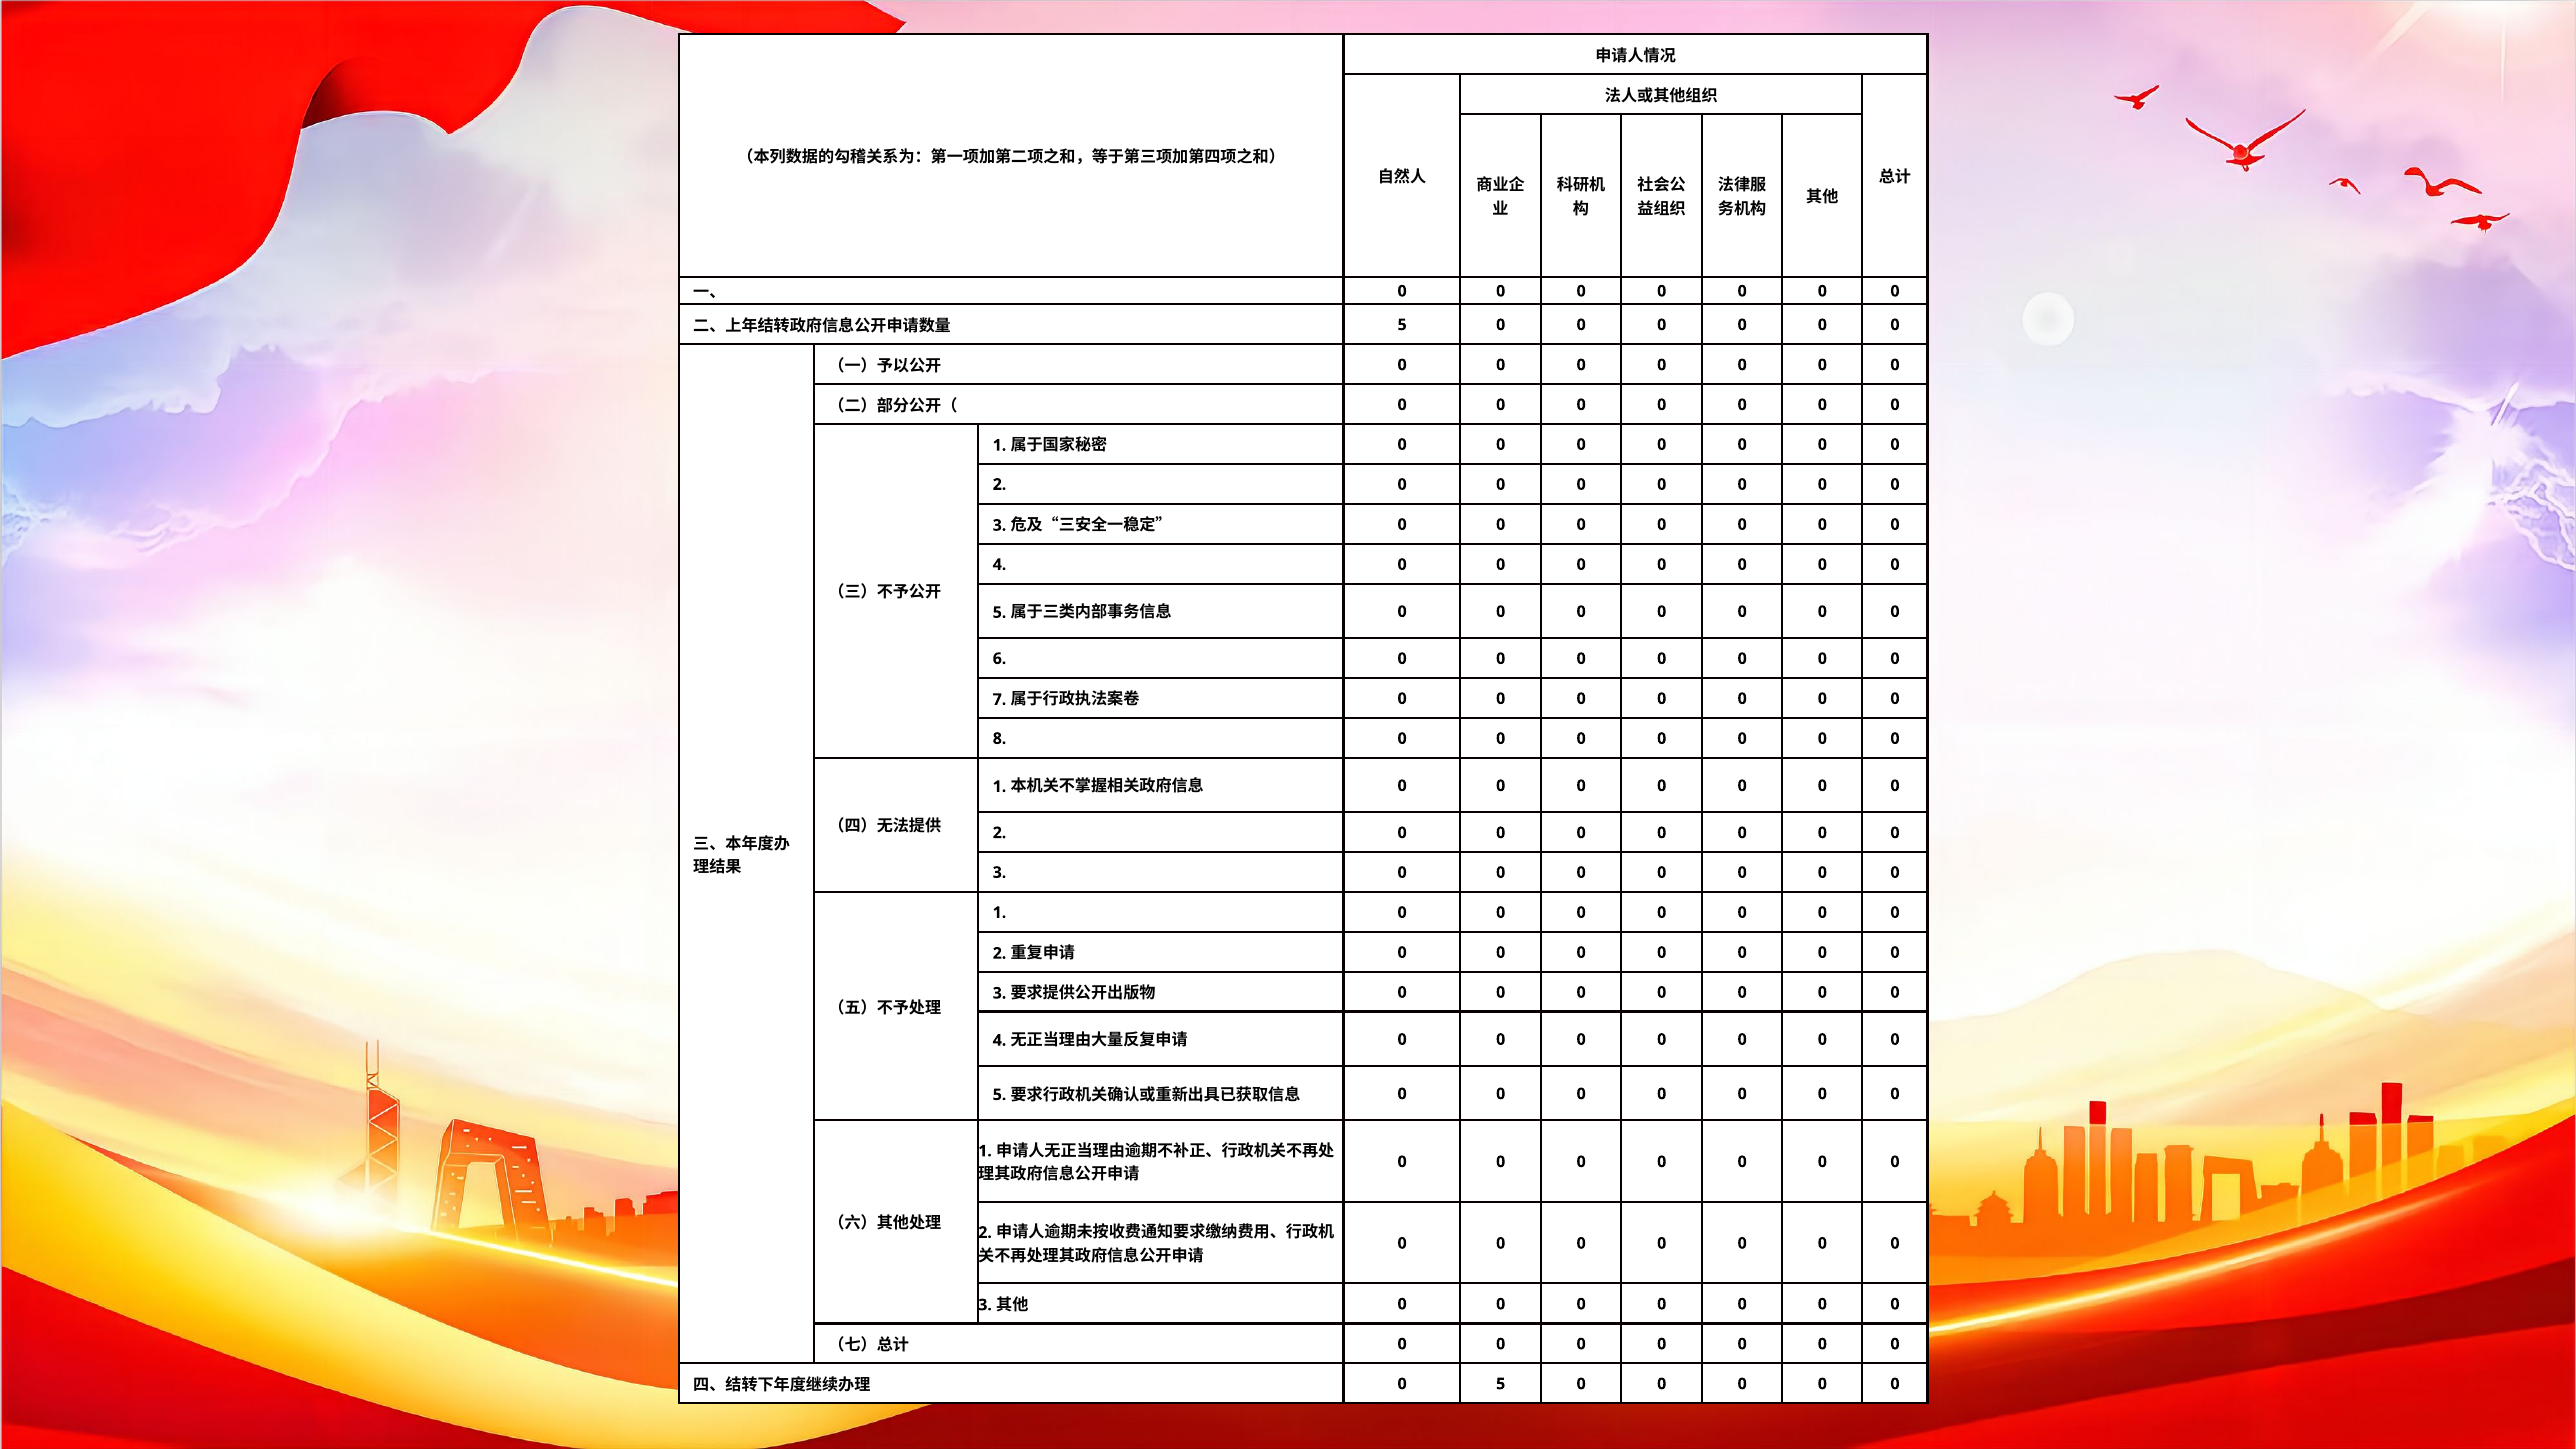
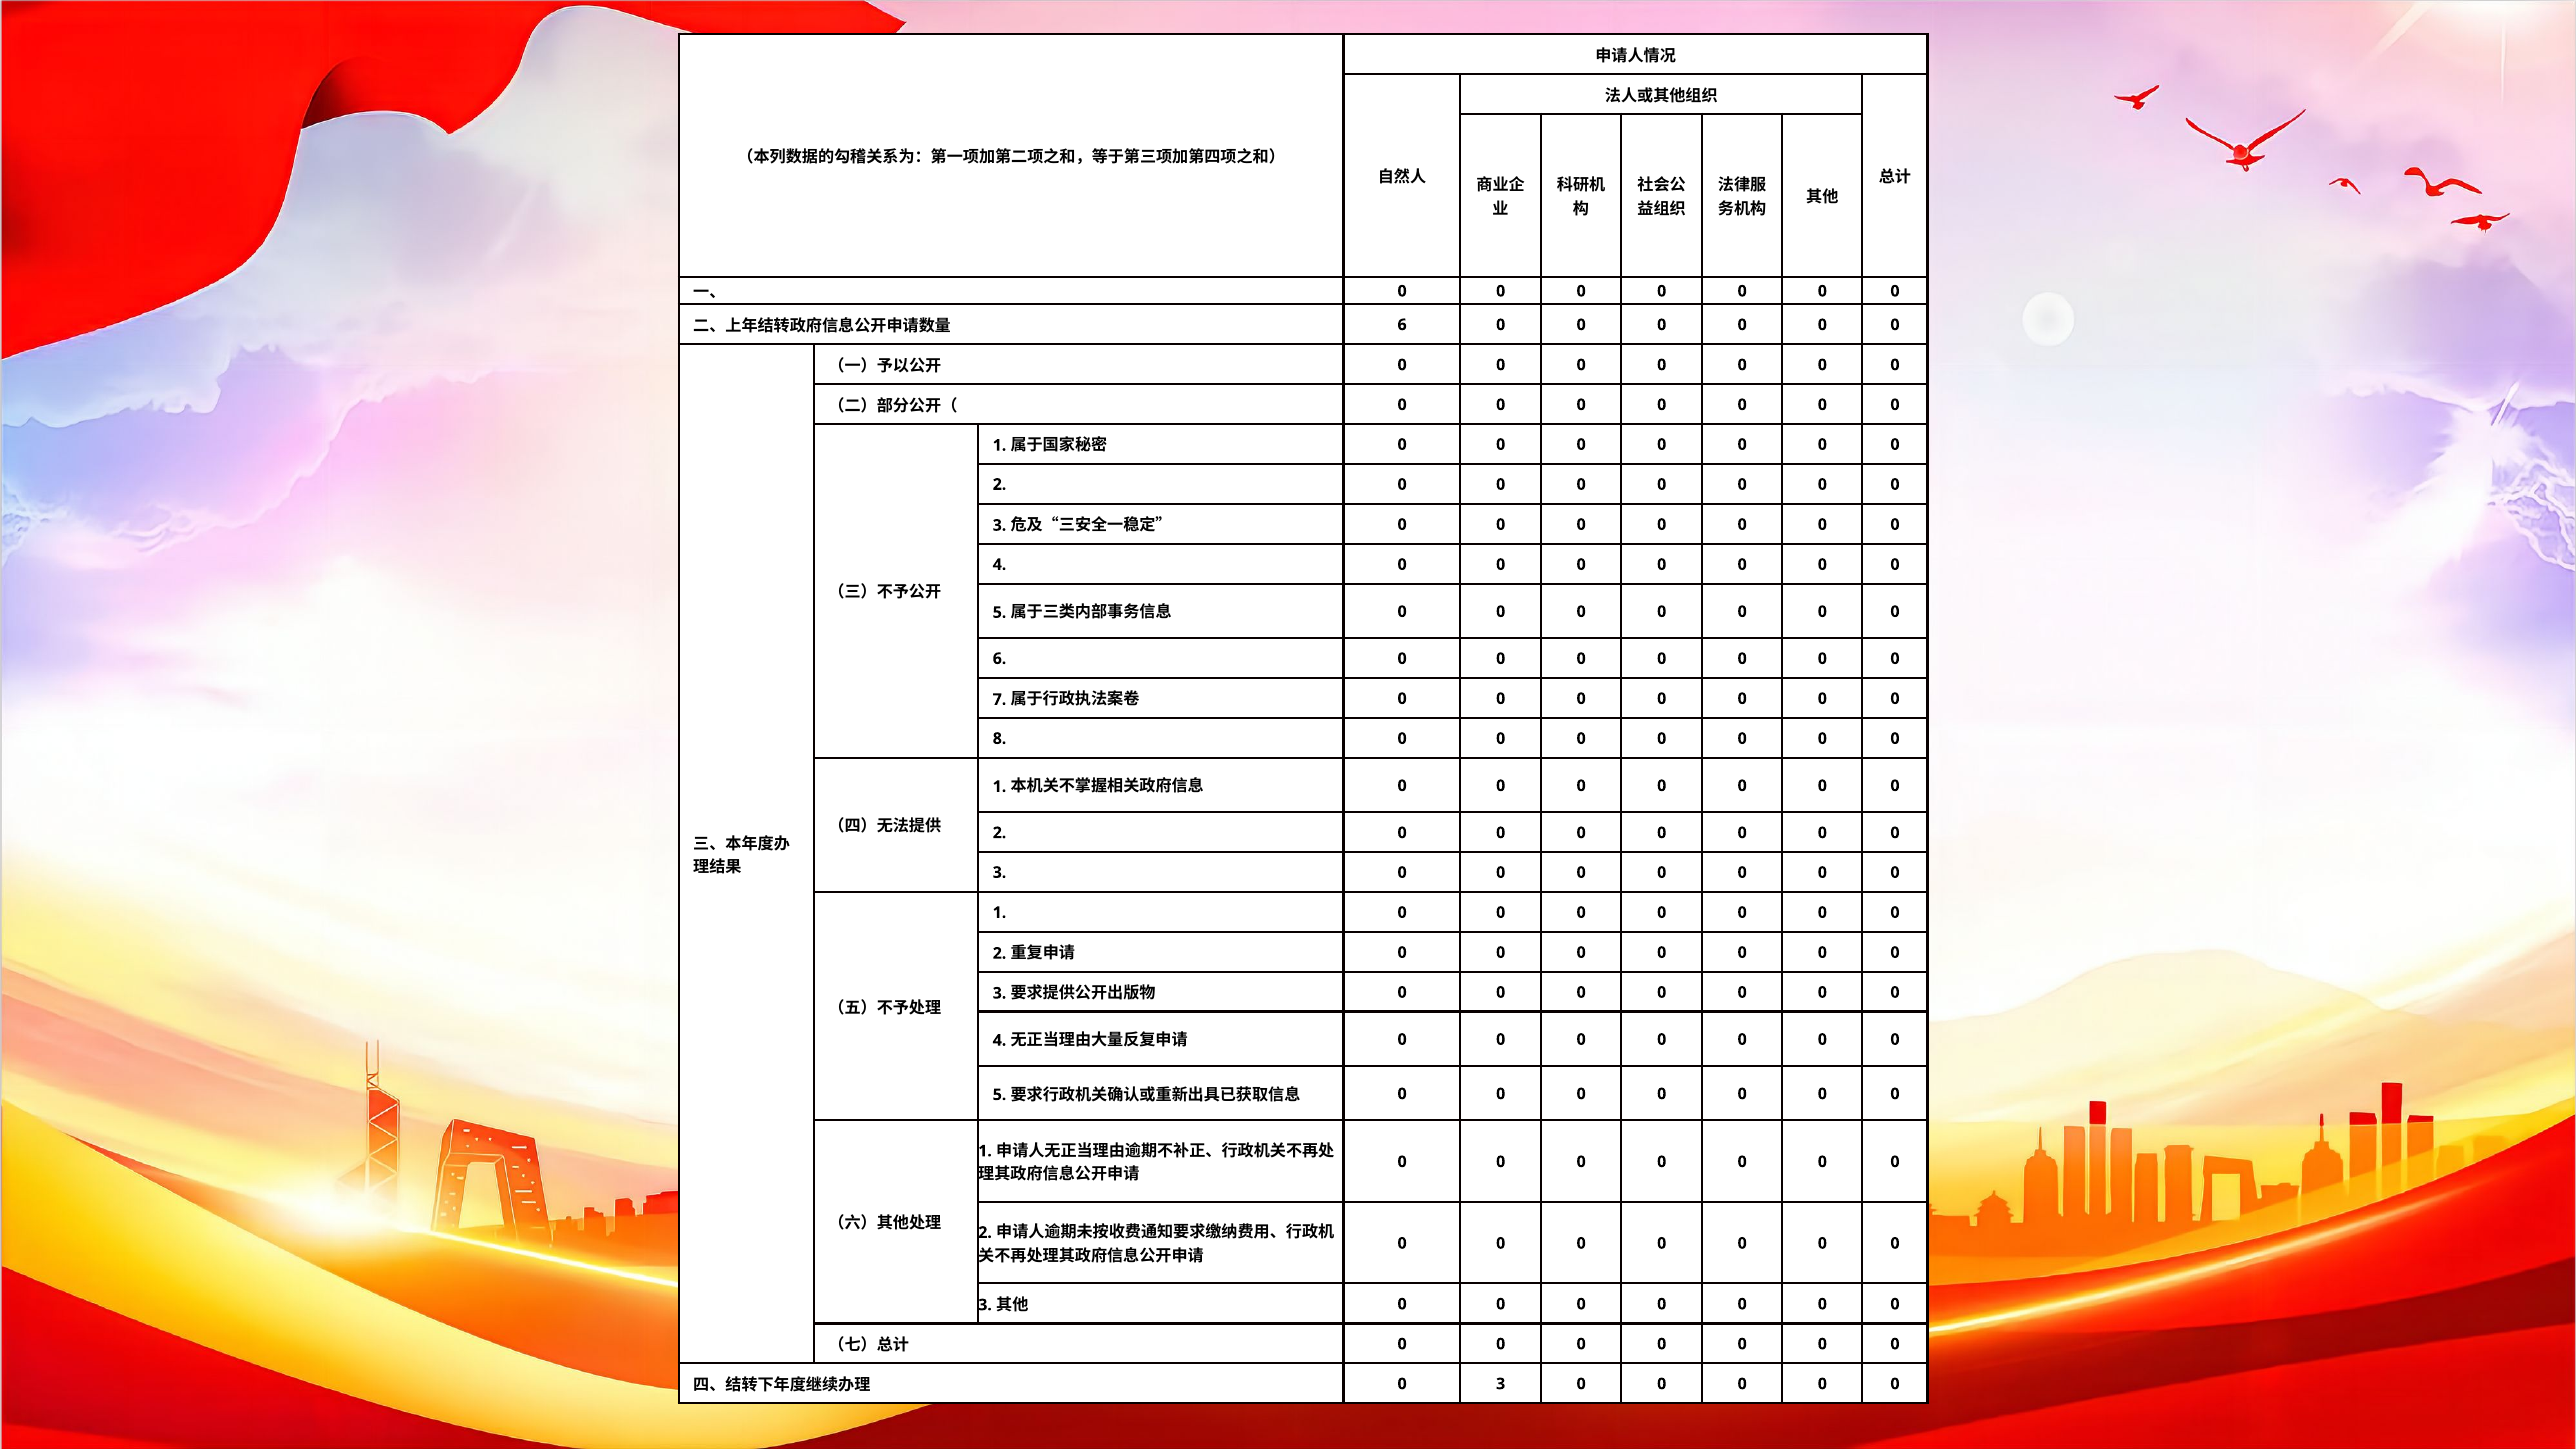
5 at (1402, 325): 5 -> 6
5 at (1501, 1384): 5 -> 3
